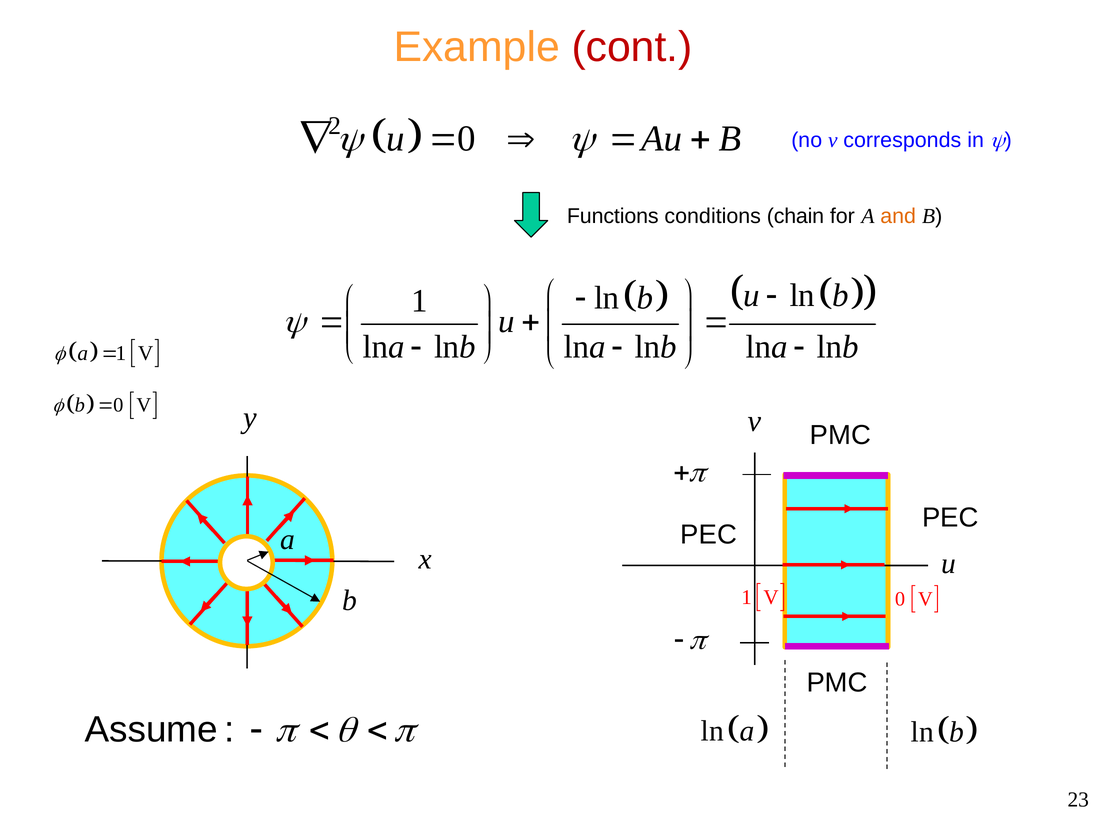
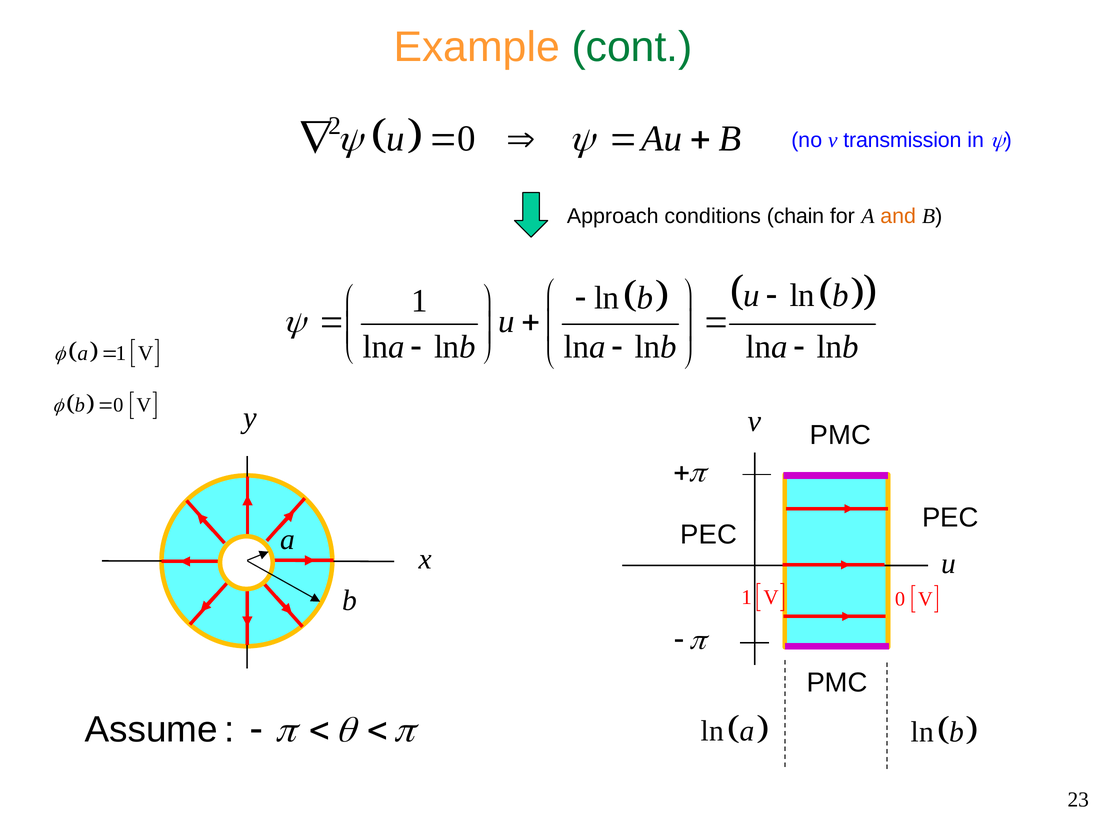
cont colour: red -> green
corresponds: corresponds -> transmission
Functions: Functions -> Approach
